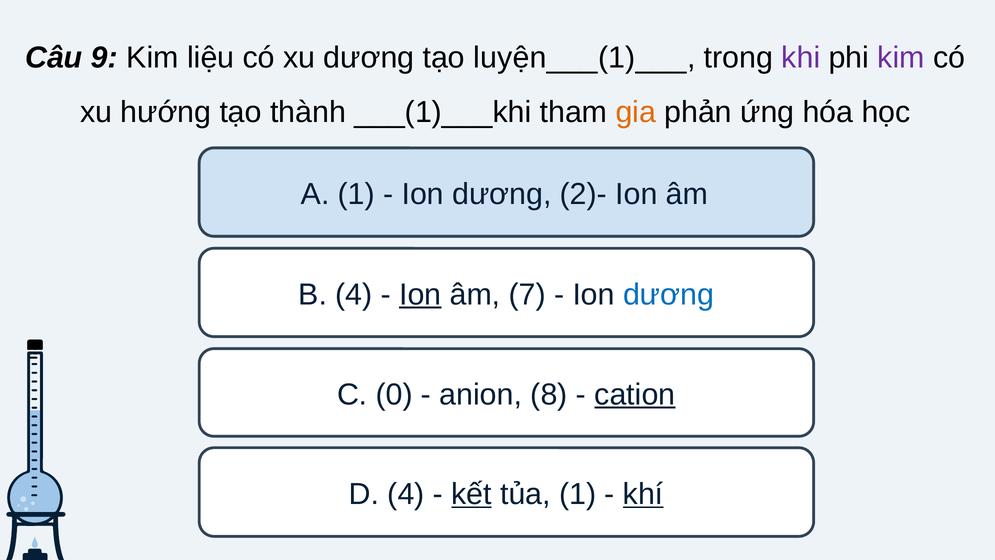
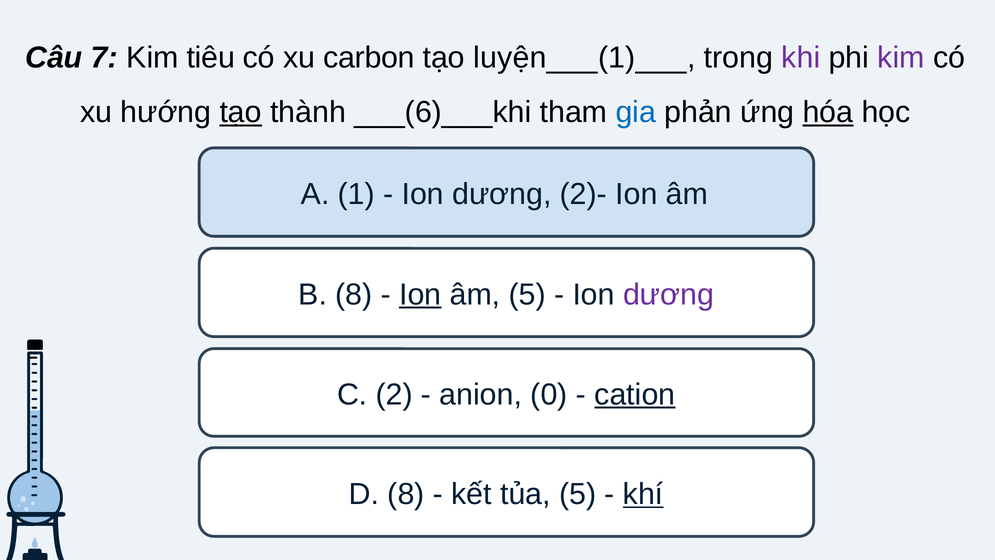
9: 9 -> 7
liệu: liệu -> tiêu
xu dương: dương -> carbon
tạo at (241, 112) underline: none -> present
___(1)___khi: ___(1)___khi -> ___(6)___khi
gia colour: orange -> blue
hóa underline: none -> present
B 4: 4 -> 8
âm 7: 7 -> 5
dương at (669, 294) colour: blue -> purple
0: 0 -> 2
8: 8 -> 0
D 4: 4 -> 8
kết underline: present -> none
tủa 1: 1 -> 5
